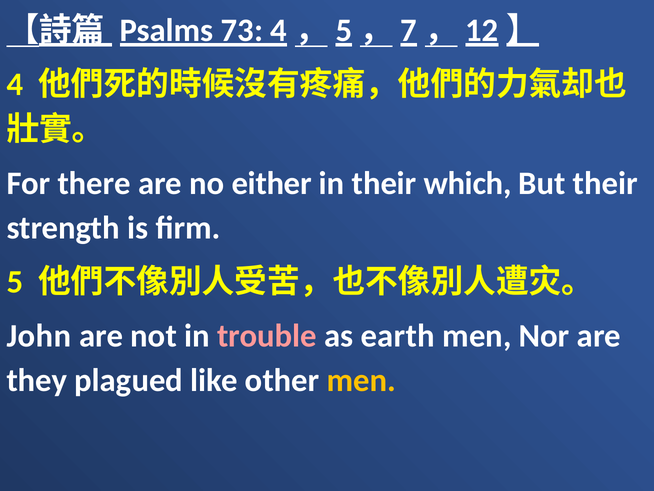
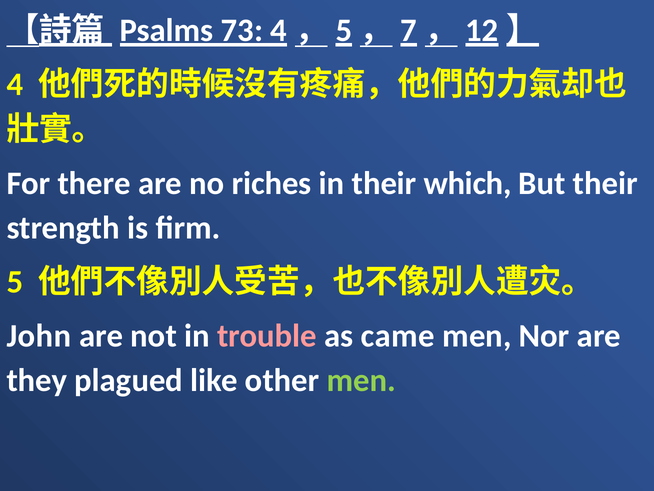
either: either -> riches
earth: earth -> came
men at (362, 380) colour: yellow -> light green
